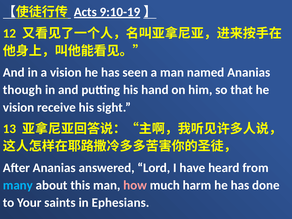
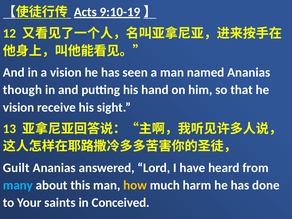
After: After -> Guilt
how colour: pink -> yellow
Ephesians: Ephesians -> Conceived
